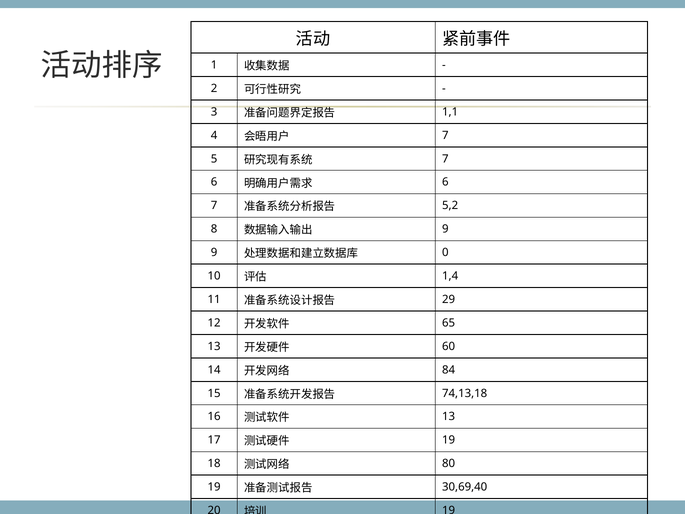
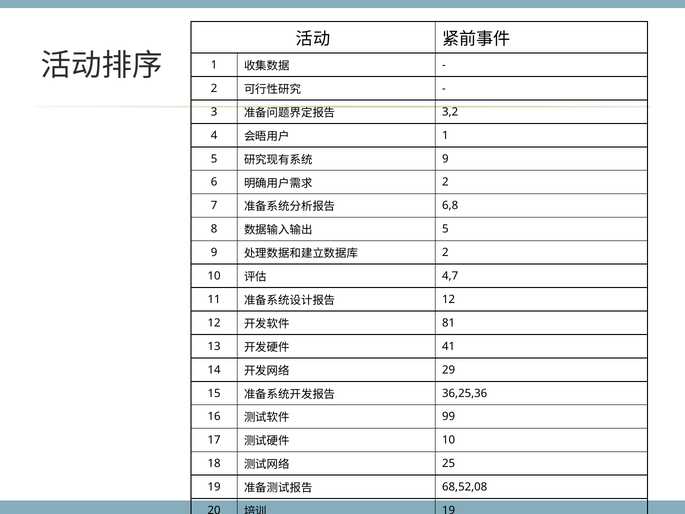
1,1: 1,1 -> 3,2
7 at (445, 135): 7 -> 1
7 at (445, 159): 7 -> 9
6 at (445, 182): 6 -> 2
5,2: 5,2 -> 6,8
9 at (445, 229): 9 -> 5
0 at (445, 252): 0 -> 2
1,4: 1,4 -> 4,7
29 at (449, 299): 29 -> 12
65: 65 -> 81
60: 60 -> 41
84: 84 -> 29
74,13,18: 74,13,18 -> 36,25,36
13 at (449, 416): 13 -> 99
19 at (449, 440): 19 -> 10
80: 80 -> 25
30,69,40: 30,69,40 -> 68,52,08
